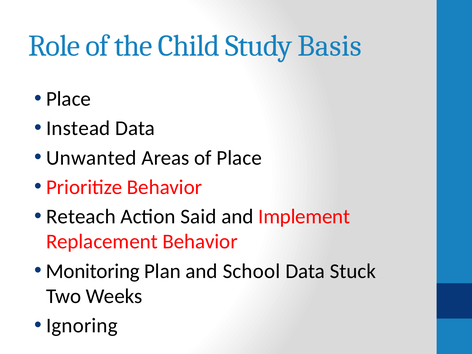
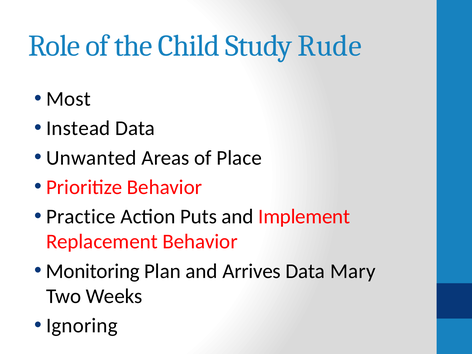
Basis: Basis -> Rude
Place at (68, 99): Place -> Most
Reteach: Reteach -> Practice
Said: Said -> Puts
School: School -> Arrives
Stuck: Stuck -> Mary
